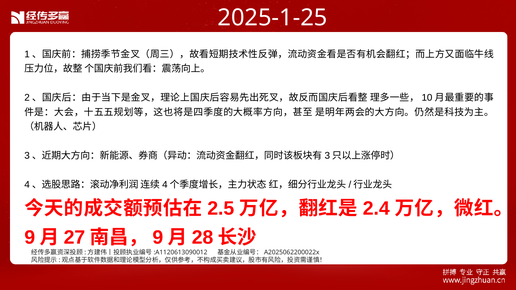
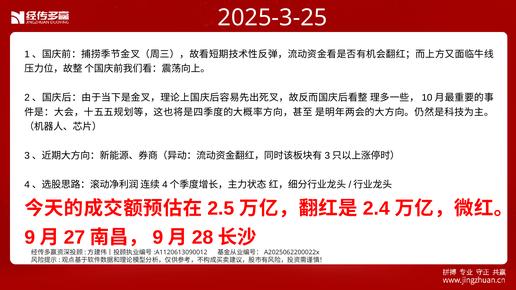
2025-1-25: 2025-1-25 -> 2025-3-25
